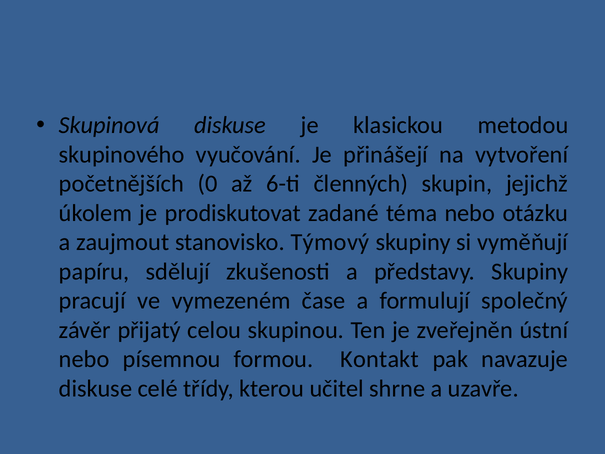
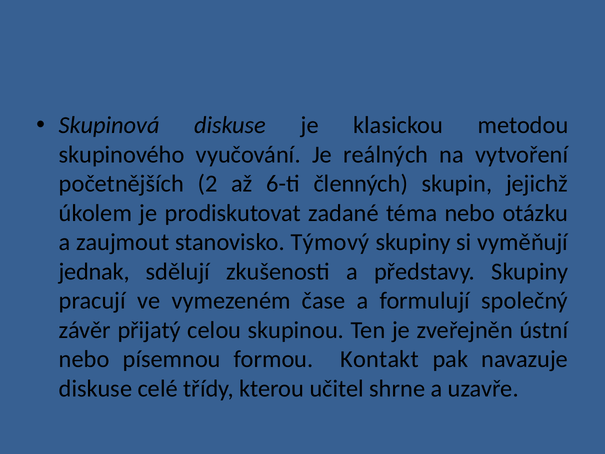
přinášejí: přinášejí -> reálných
0: 0 -> 2
papíru: papíru -> jednak
